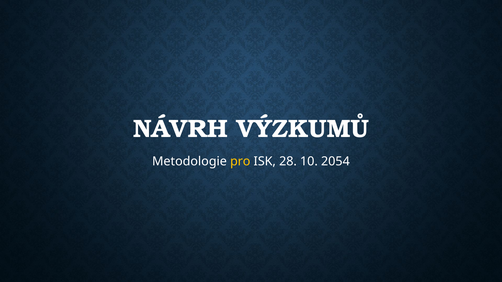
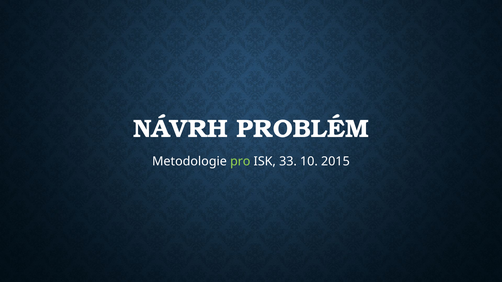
VÝZKUMŮ: VÝZKUMŮ -> PROBLÉM
pro colour: yellow -> light green
28: 28 -> 33
2054: 2054 -> 2015
